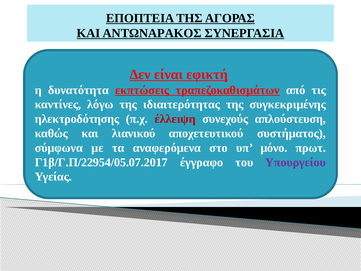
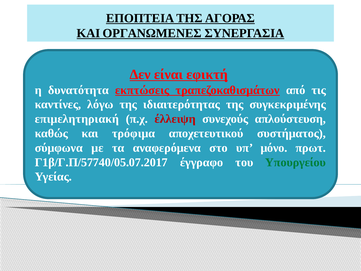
ΑΝΤΩΝΑΡΑΚΟΣ: ΑΝΤΩΝΑΡΑΚΟΣ -> ΟΡΓΑΝΩΜΕΝΕΣ
ηλεκτροδότησης: ηλεκτροδότησης -> επιμελητηριακή
λιανικού: λιανικού -> τρόφιμα
Γ1β/Γ.Π/22954/05.07.2017: Γ1β/Γ.Π/22954/05.07.2017 -> Γ1β/Γ.Π/57740/05.07.2017
Υπουργείου colour: purple -> green
